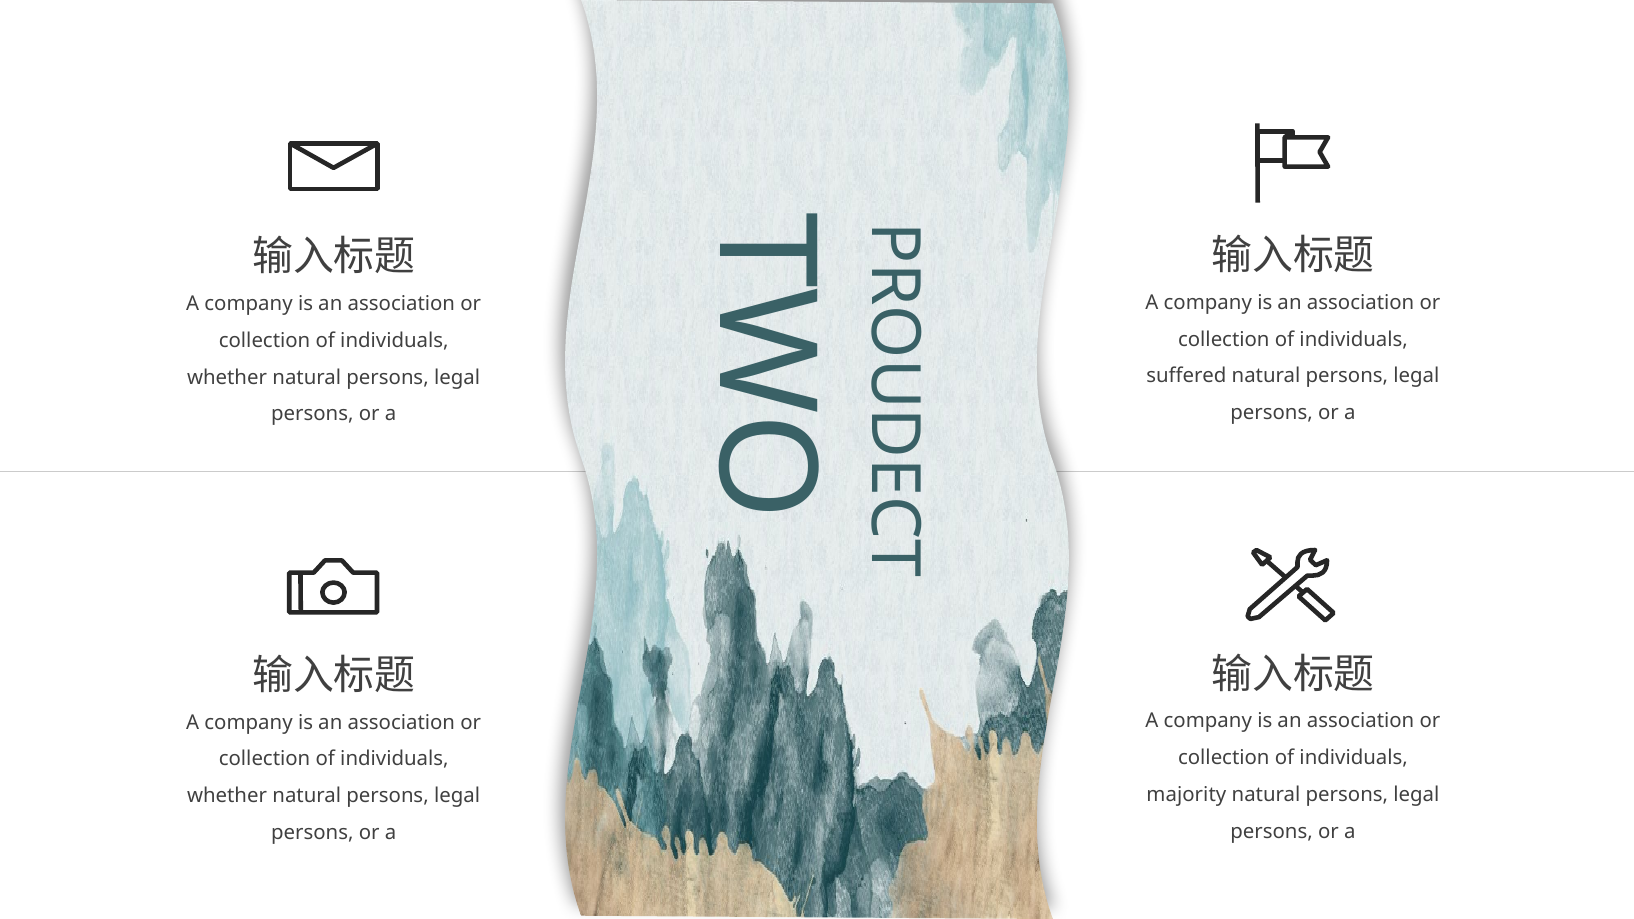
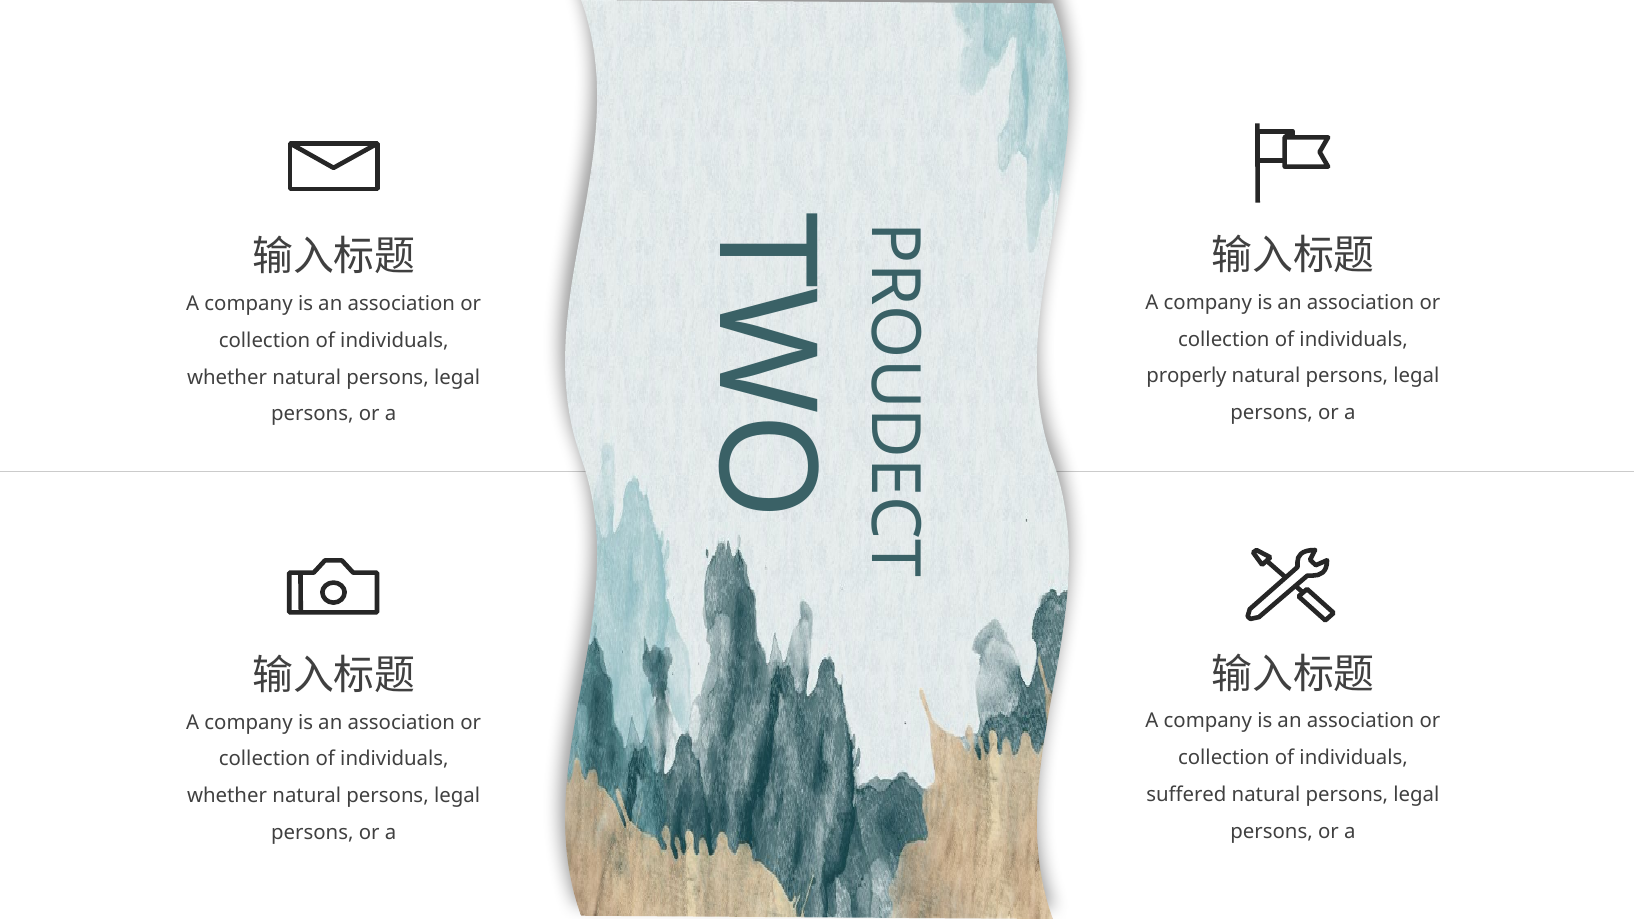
suffered: suffered -> properly
majority: majority -> suffered
